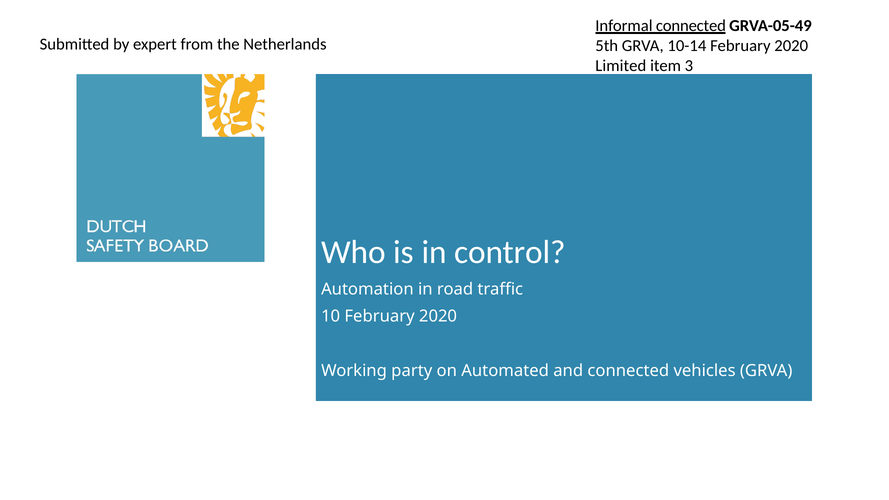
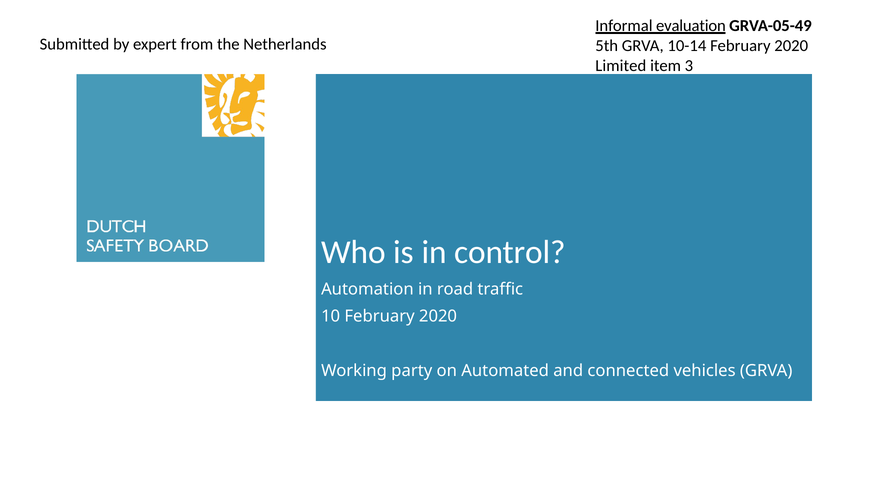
Informal connected: connected -> evaluation
